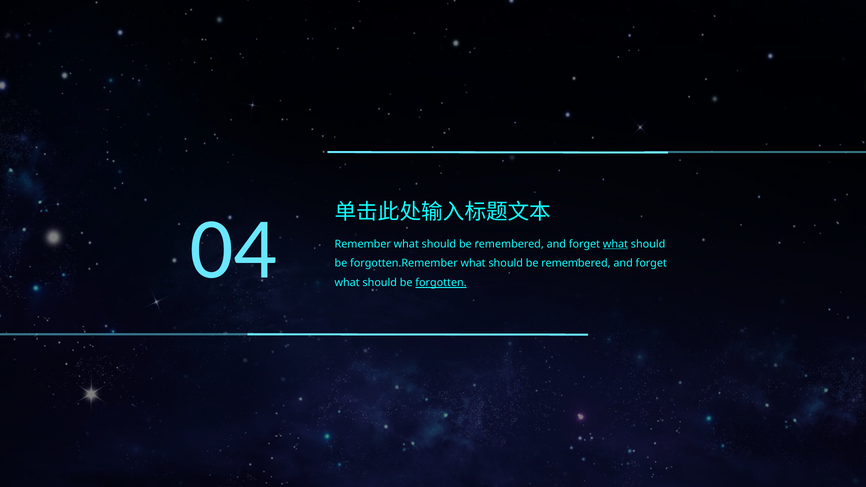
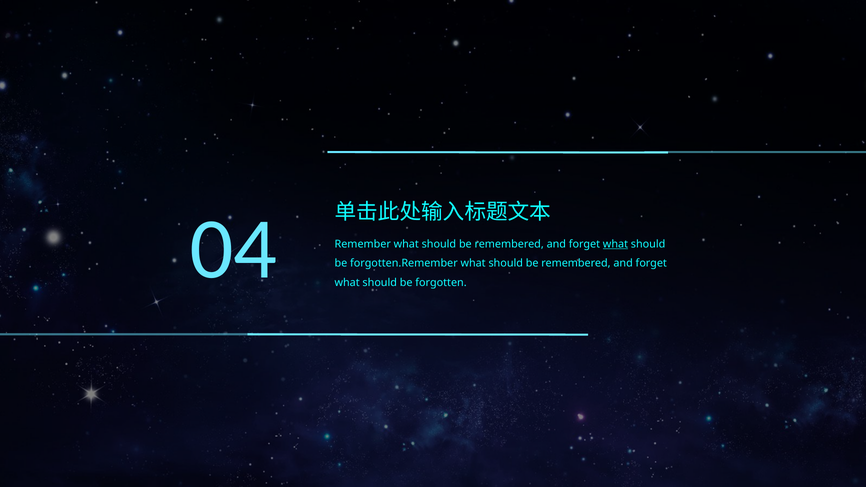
forgotten underline: present -> none
